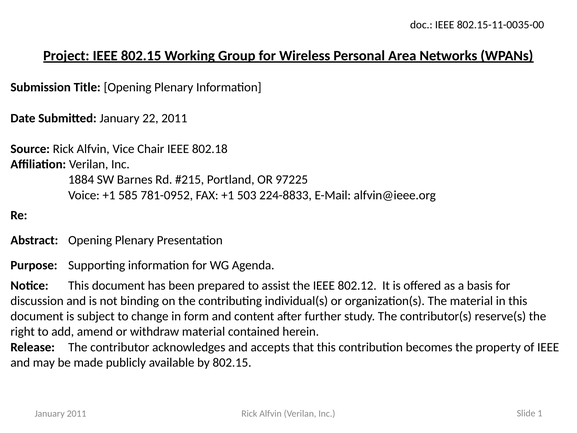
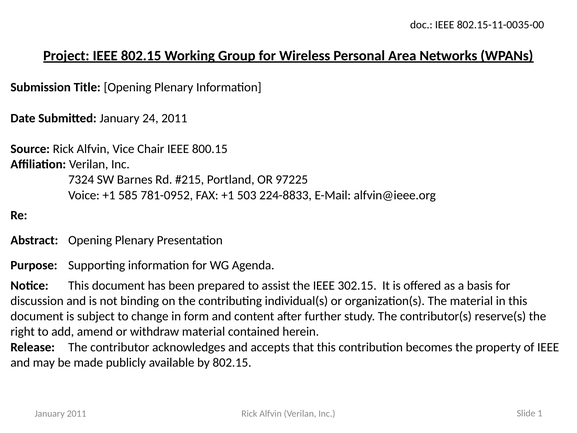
22: 22 -> 24
802.18: 802.18 -> 800.15
1884: 1884 -> 7324
802.12: 802.12 -> 302.15
